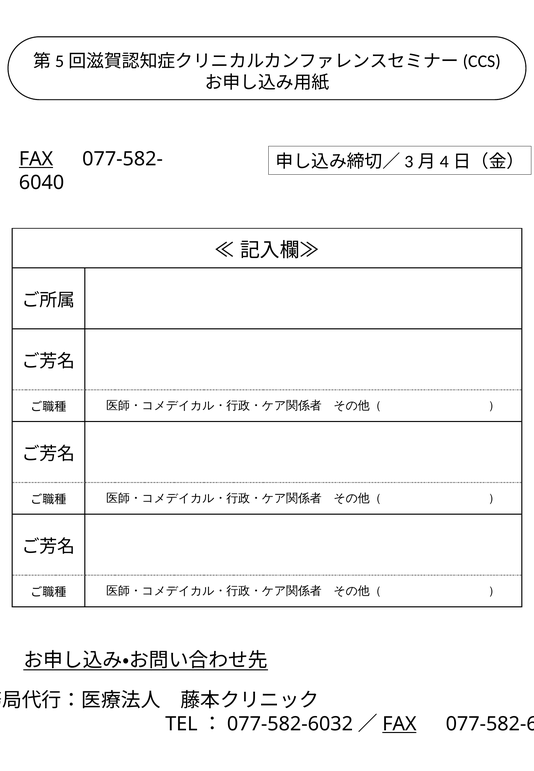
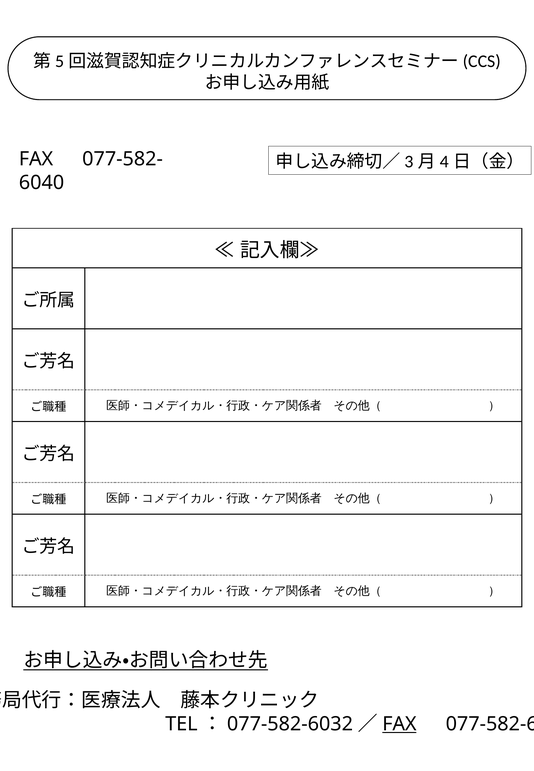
FAX at (36, 159) underline: present -> none
